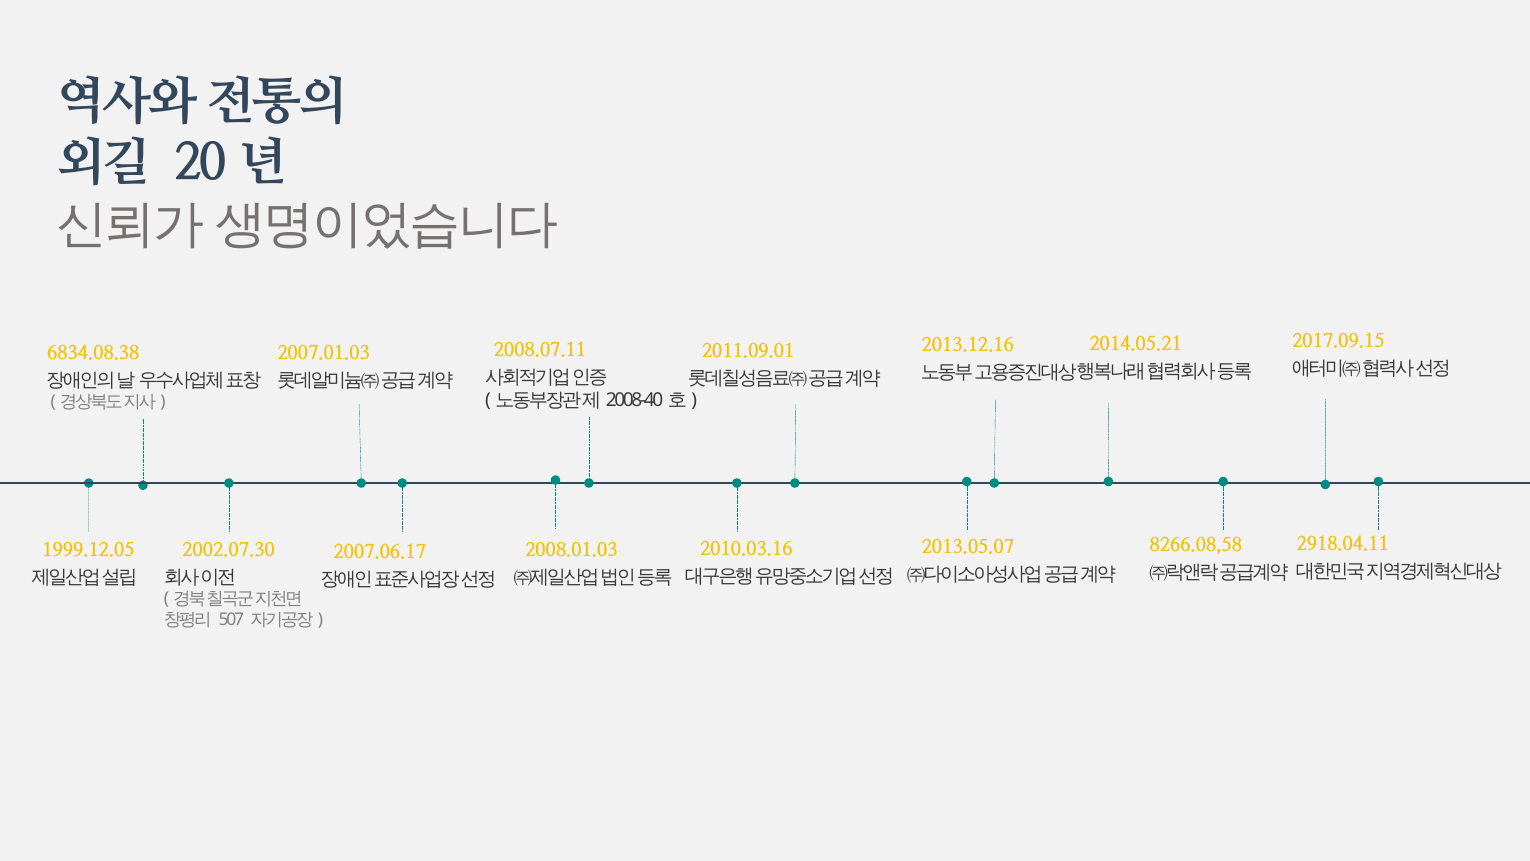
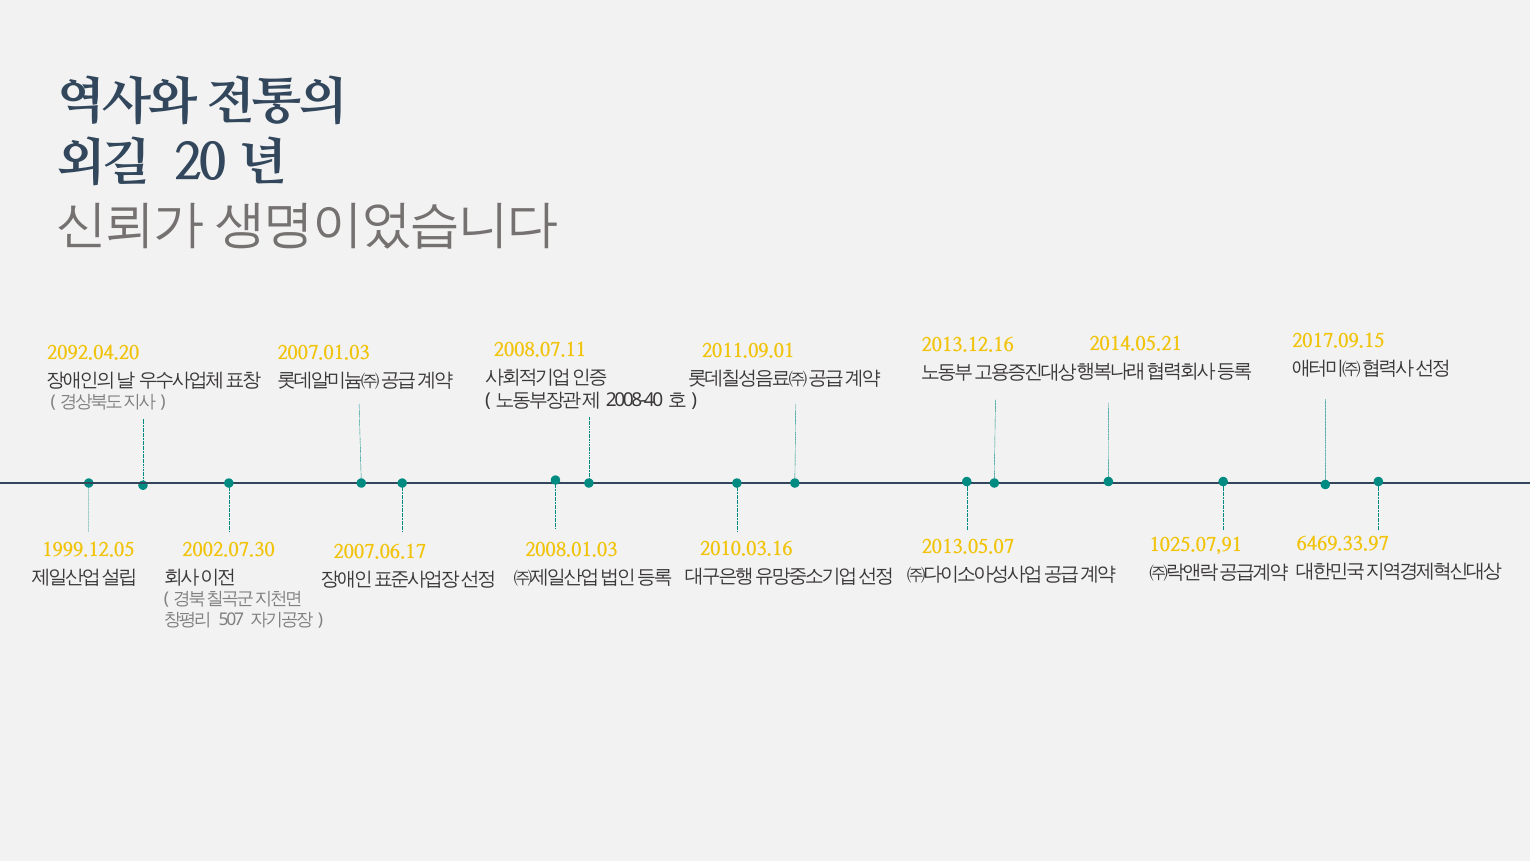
6834.08.38: 6834.08.38 -> 2092.04.20
2918.04.11: 2918.04.11 -> 6469.33.97
8266.08,58: 8266.08,58 -> 1025.07,91
